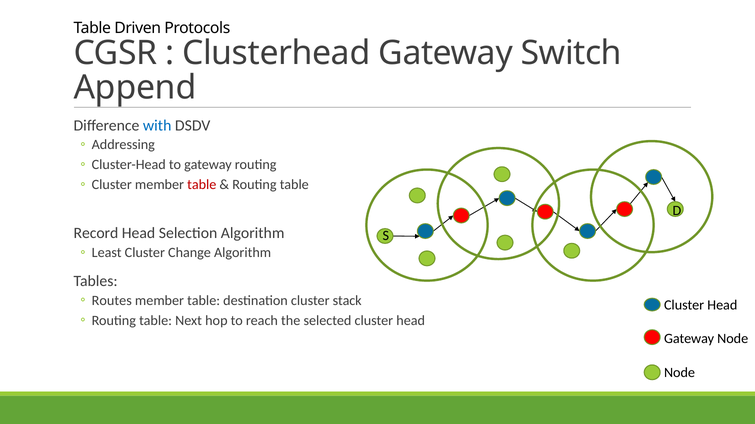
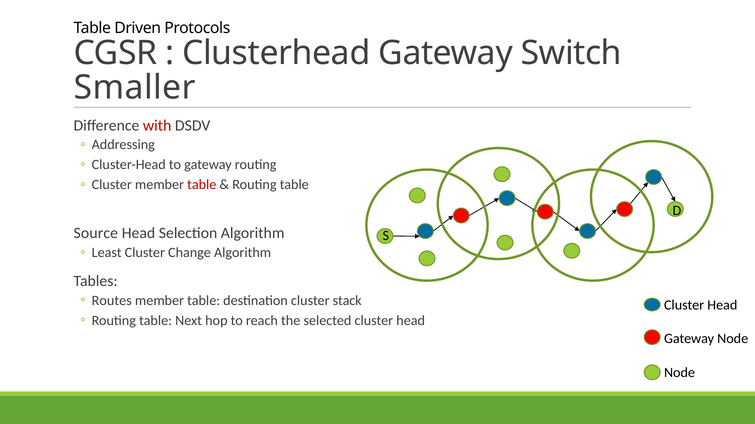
Append: Append -> Smaller
with colour: blue -> red
Record: Record -> Source
